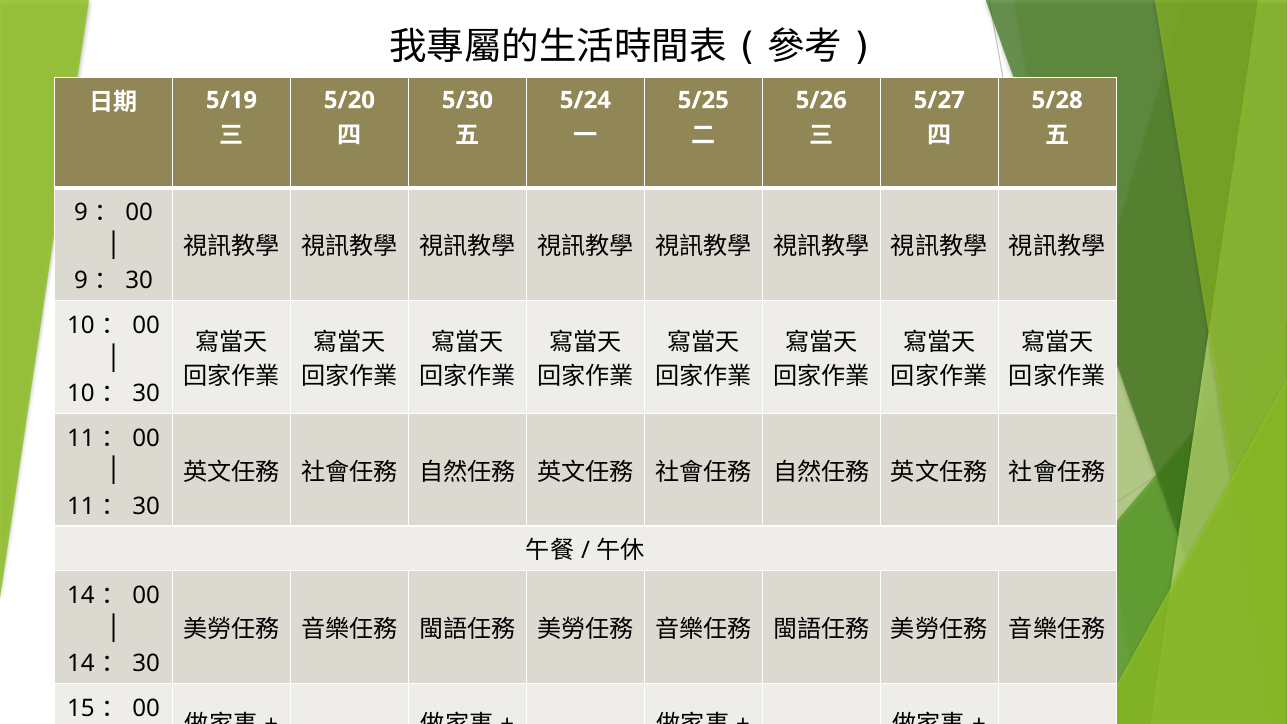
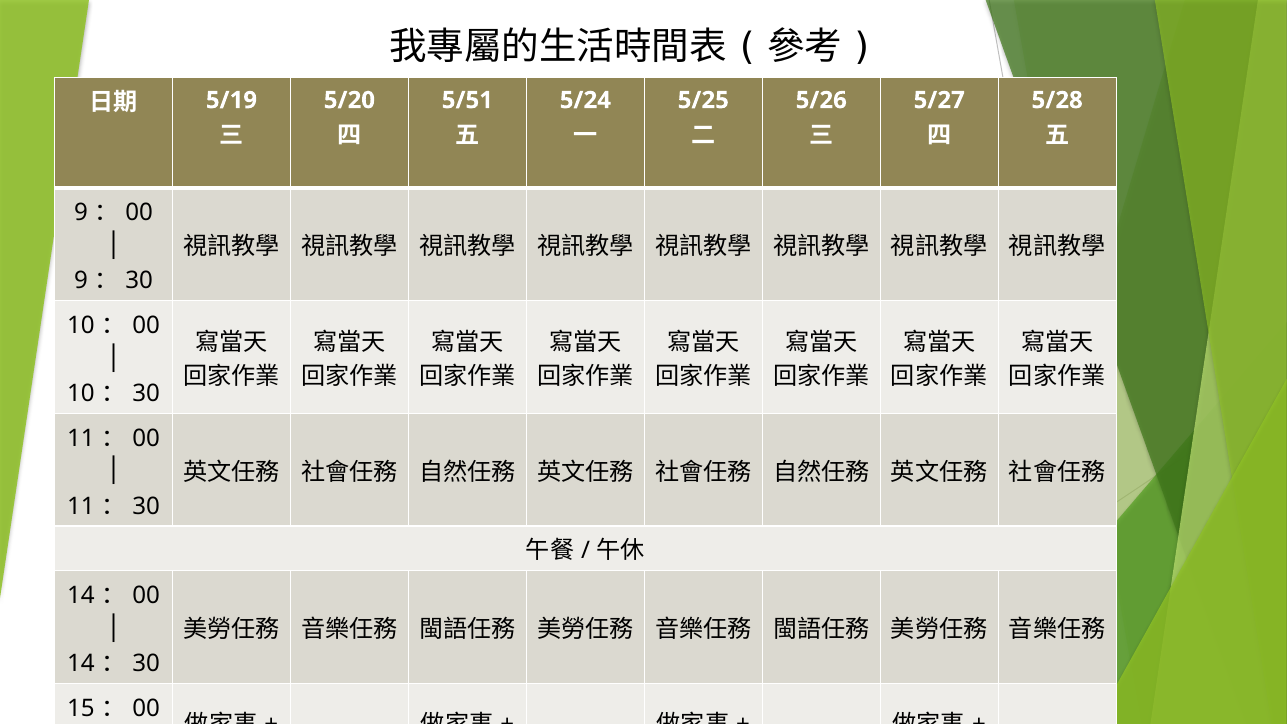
5/30: 5/30 -> 5/51
